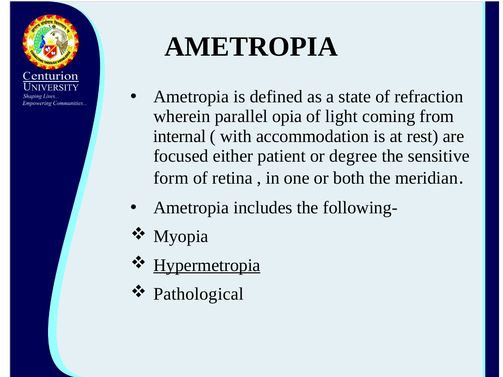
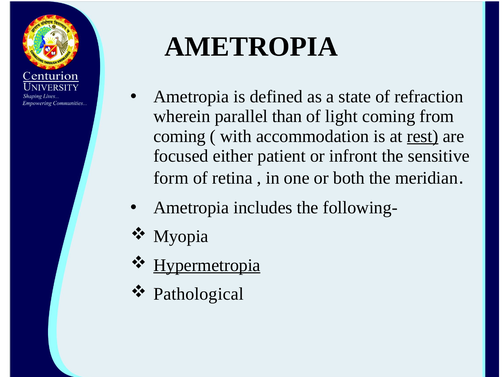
opia: opia -> than
internal at (180, 136): internal -> coming
rest underline: none -> present
degree: degree -> infront
